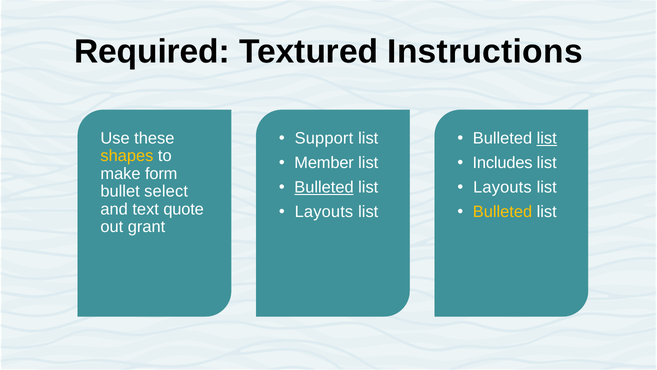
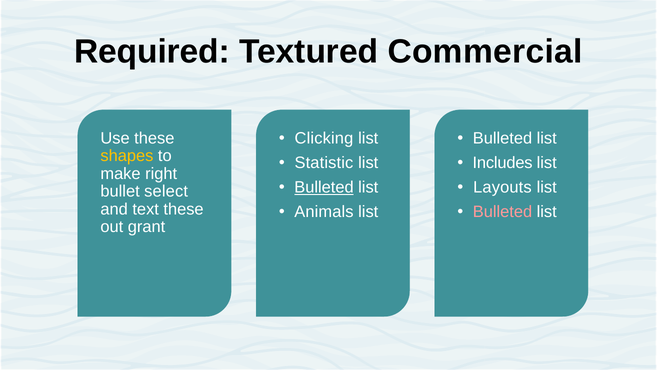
Instructions: Instructions -> Commercial
Support: Support -> Clicking
list at (547, 138) underline: present -> none
Member: Member -> Statistic
form: form -> right
text quote: quote -> these
Layouts at (324, 212): Layouts -> Animals
Bulleted at (502, 212) colour: yellow -> pink
